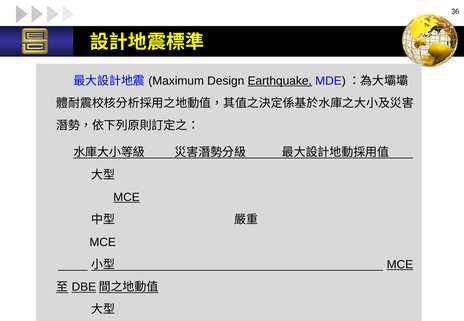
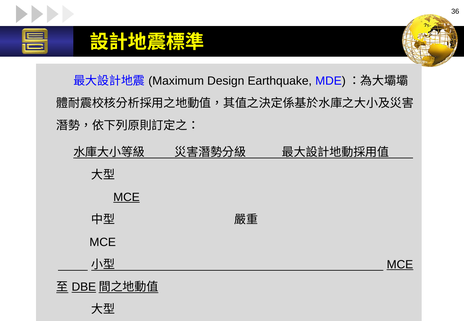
Earthquake underline: present -> none
